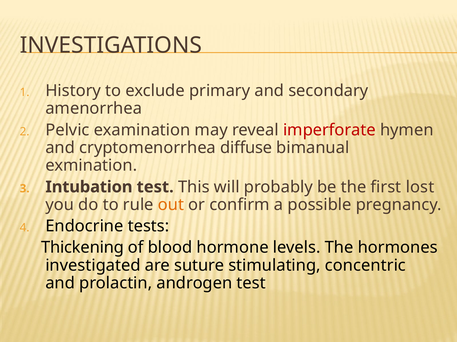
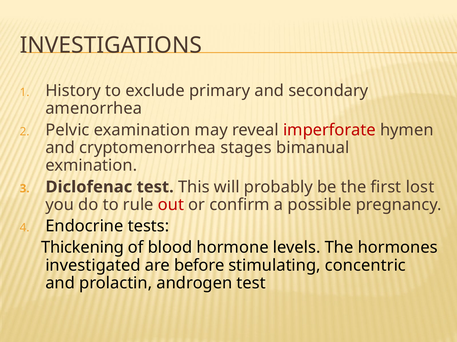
diffuse: diffuse -> stages
Intubation: Intubation -> Diclofenac
out colour: orange -> red
suture: suture -> before
